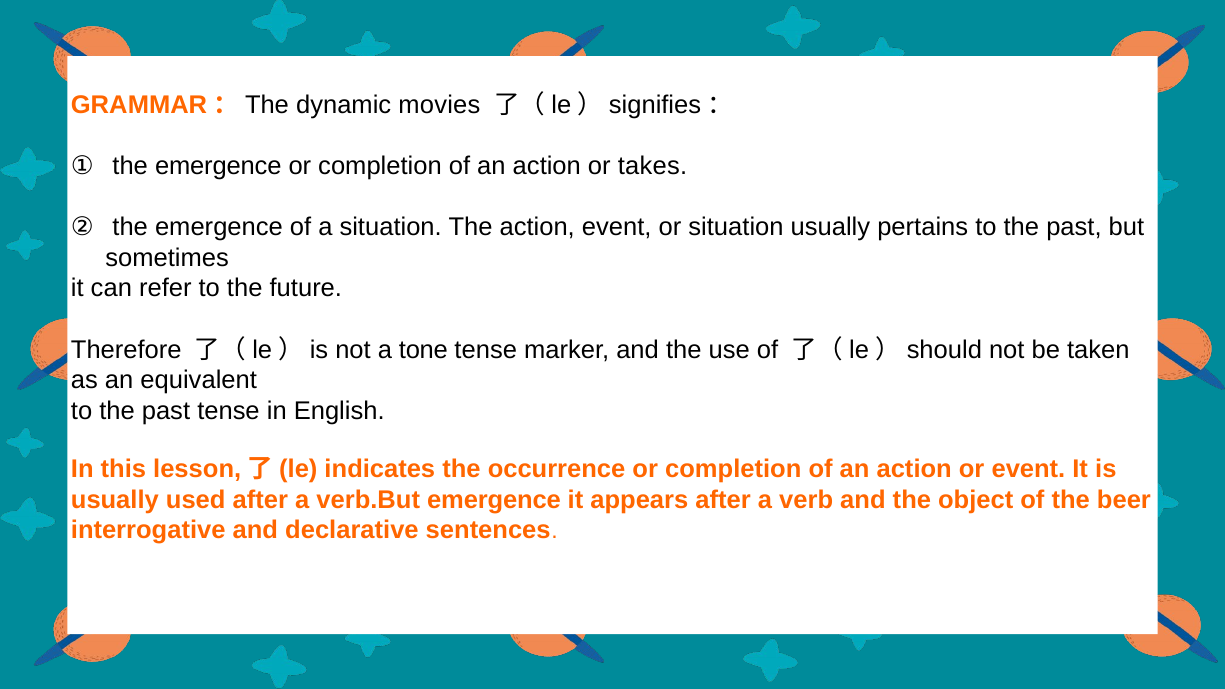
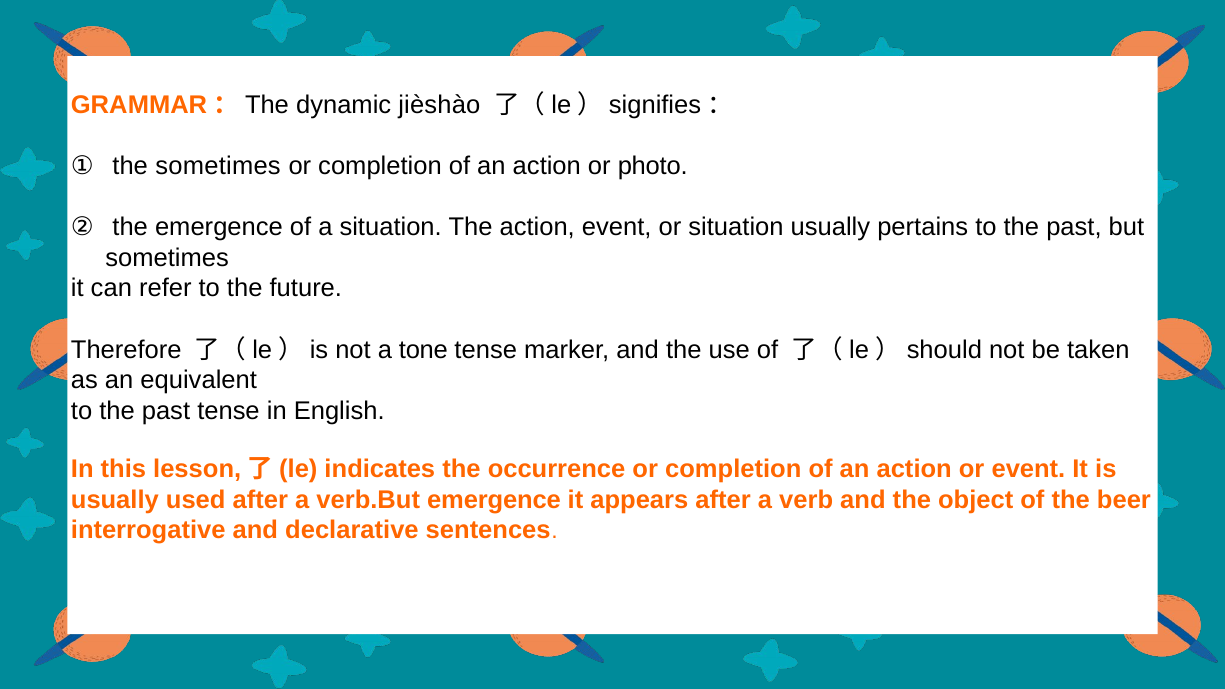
movies: movies -> jièshào
emergence at (218, 166): emergence -> sometimes
takes: takes -> photo
